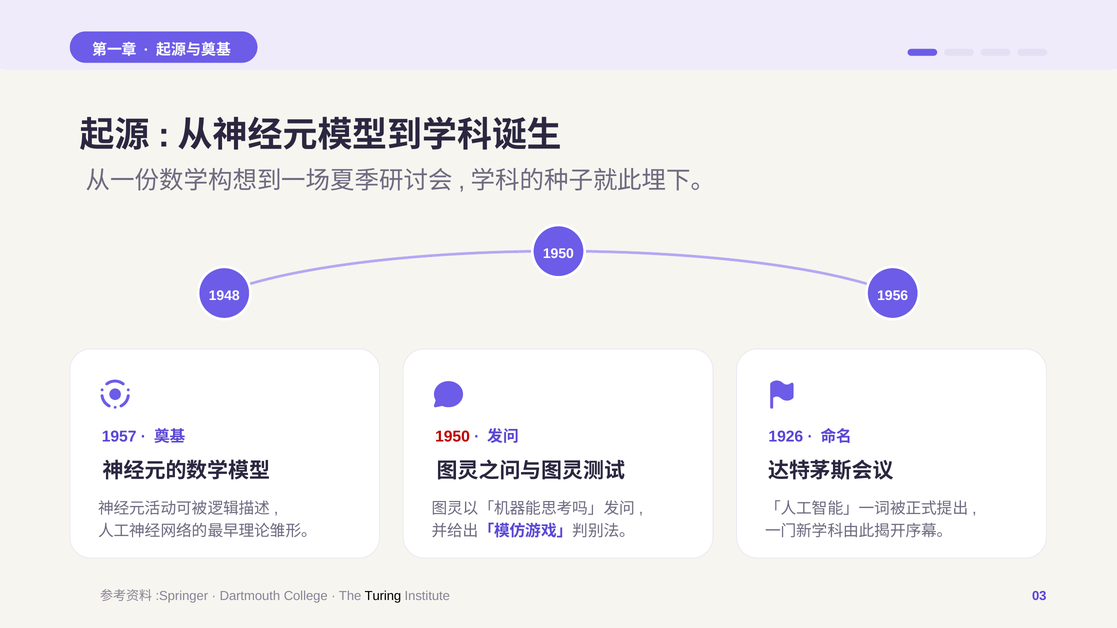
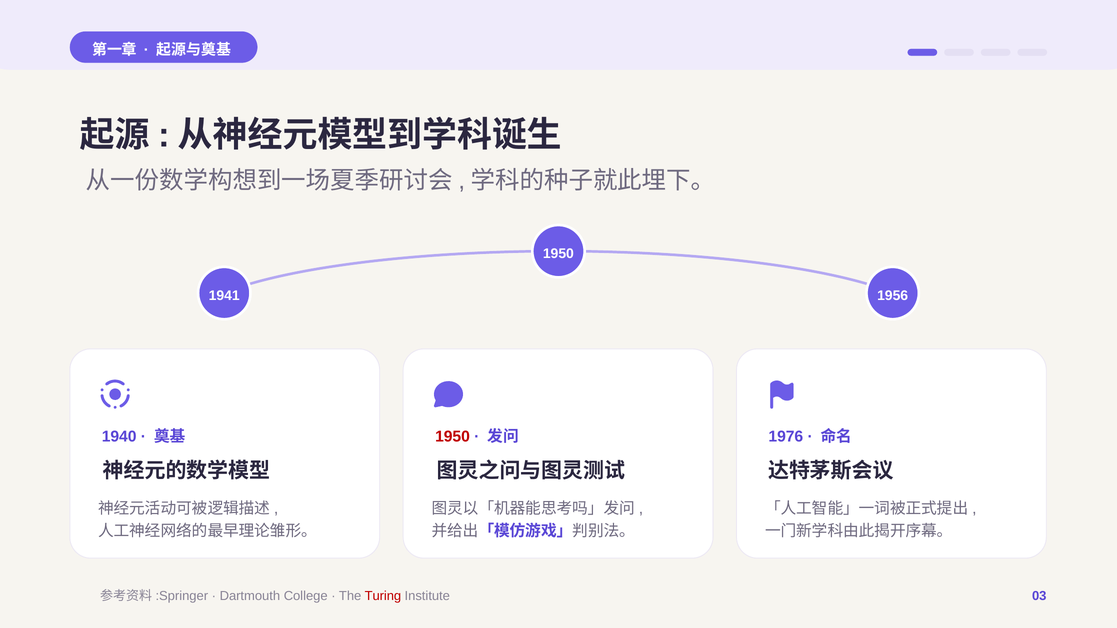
1948: 1948 -> 1941
1957: 1957 -> 1940
1926: 1926 -> 1976
Turing colour: black -> red
